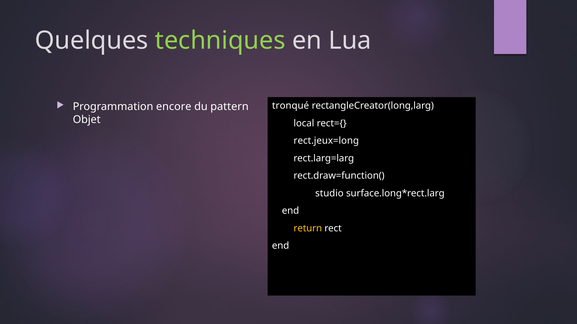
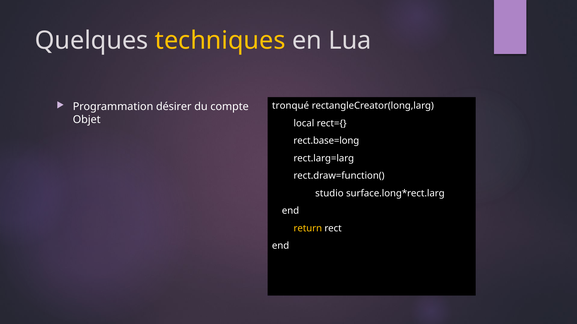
techniques colour: light green -> yellow
encore: encore -> désirer
pattern: pattern -> compte
rect.jeux=long: rect.jeux=long -> rect.base=long
